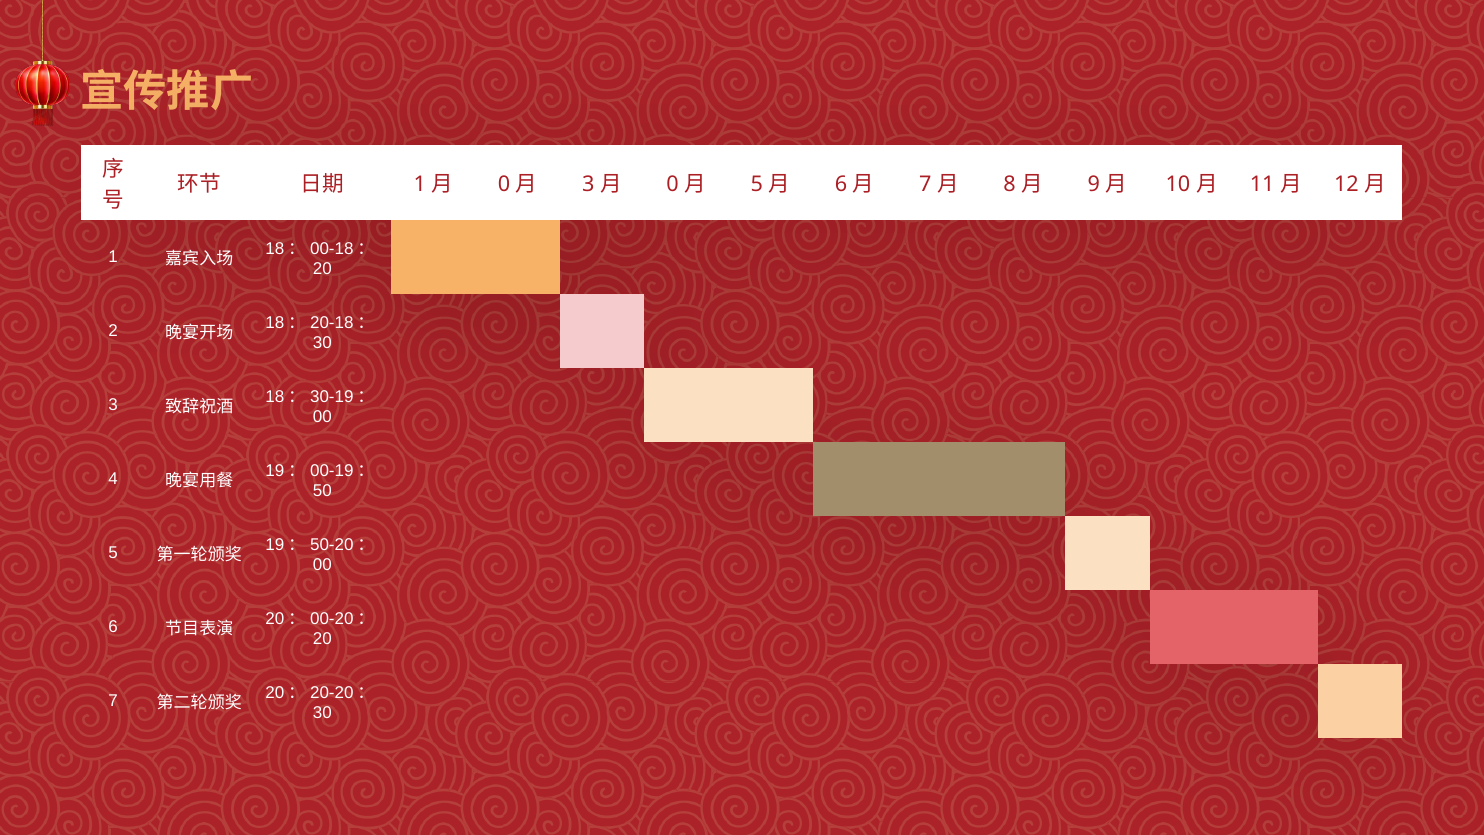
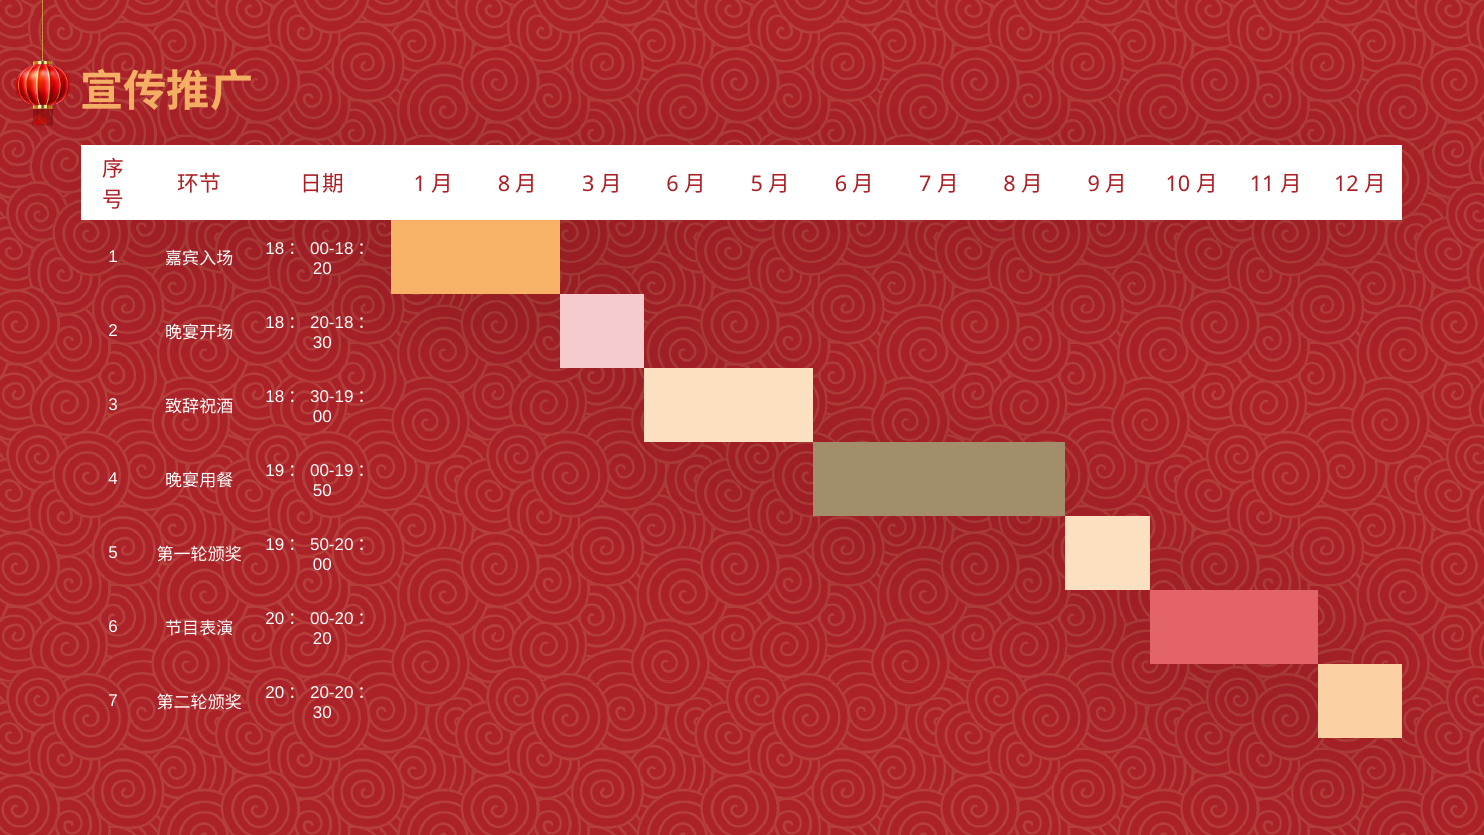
0 at (504, 185): 0 -> 8
0 at (672, 185): 0 -> 6
